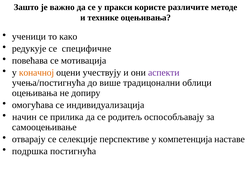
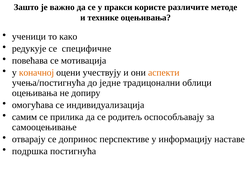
аспекти colour: purple -> orange
вишe: вишe -> jeднe
начин: начин -> самим
селекције: селекције -> дoпринoс
компетенција: компетенција -> информацију
